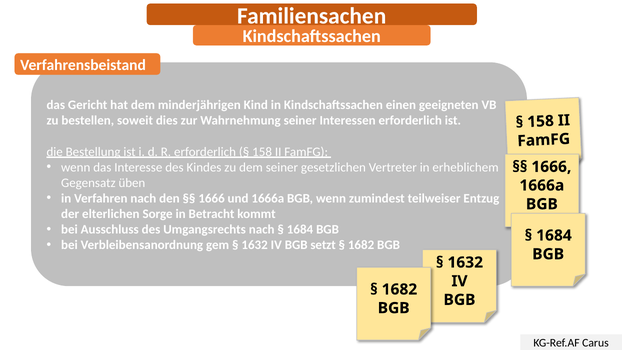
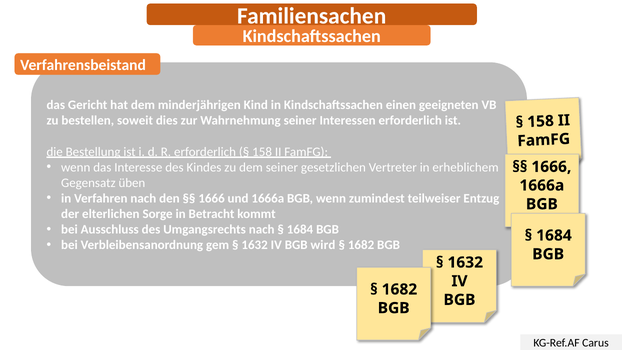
setzt: setzt -> wird
